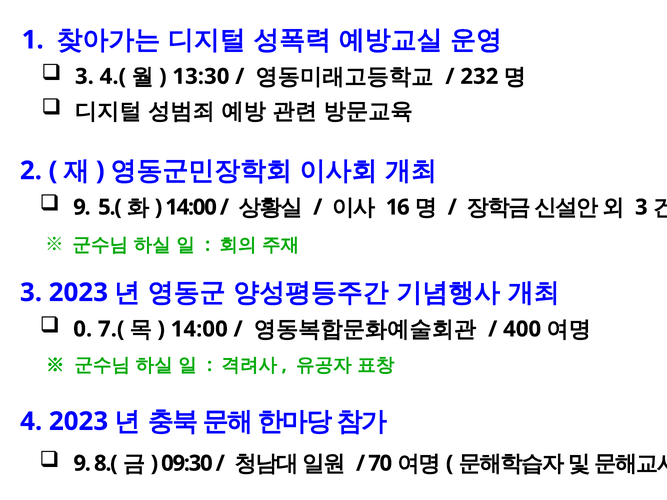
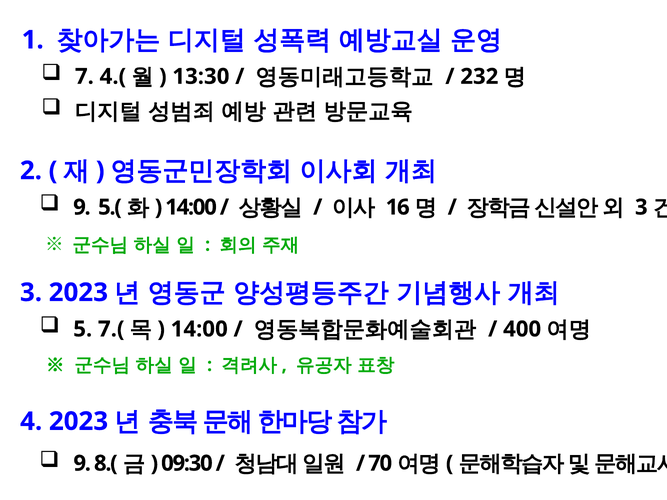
3 at (84, 77): 3 -> 7
0: 0 -> 5
